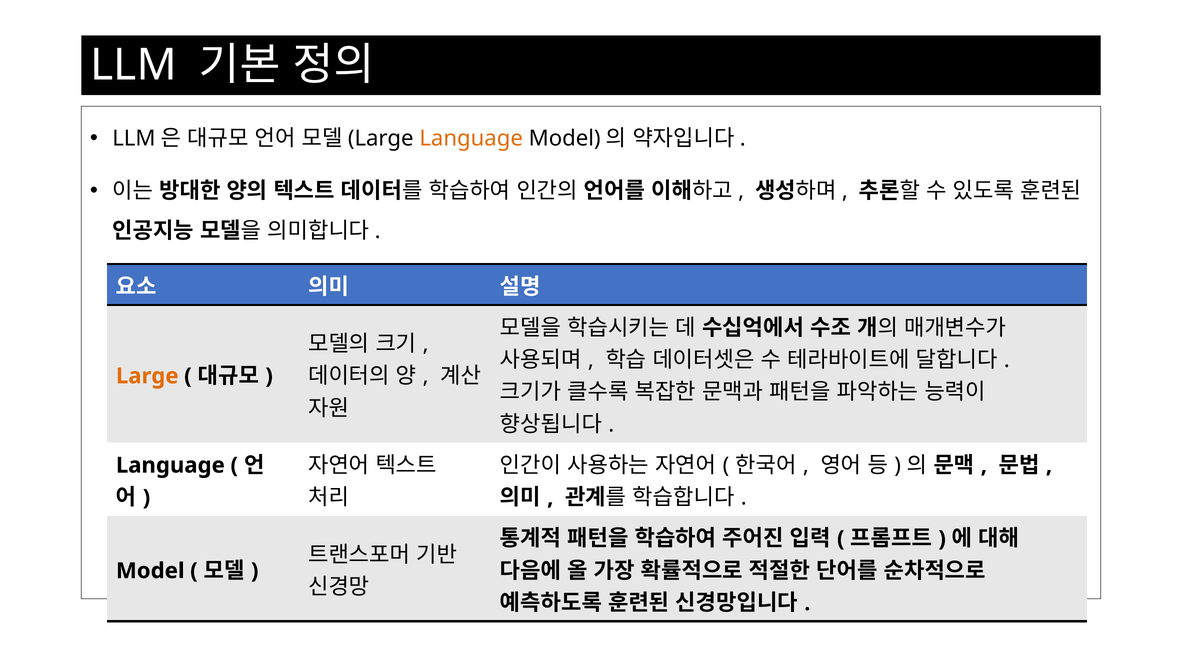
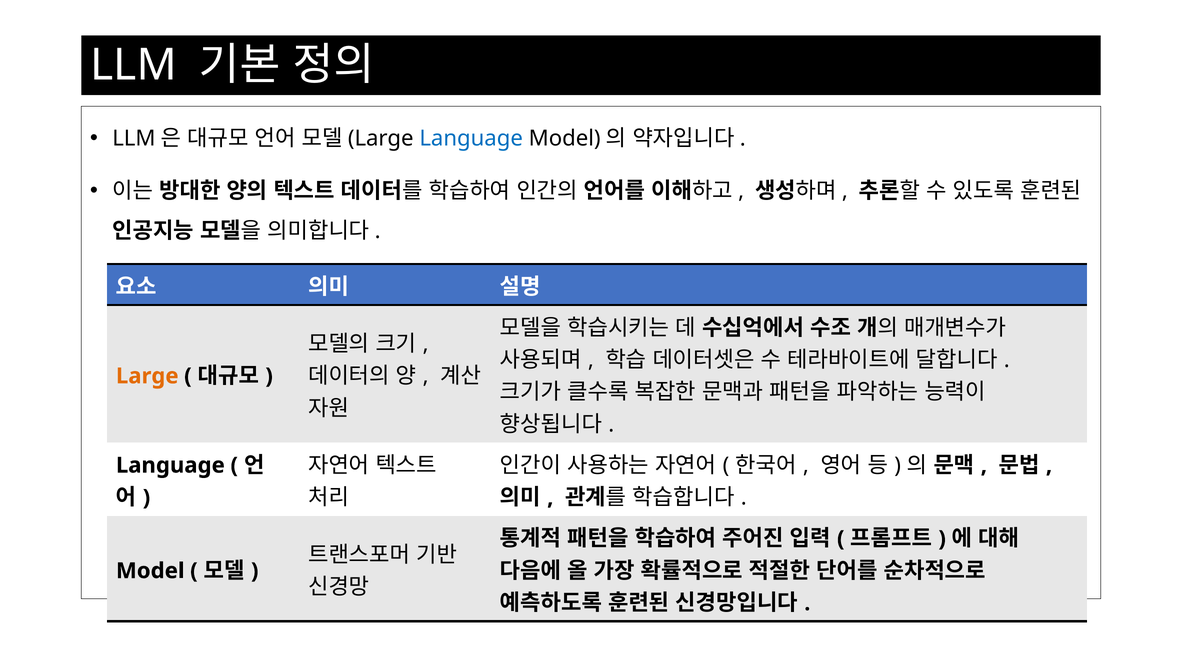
Language at (471, 139) colour: orange -> blue
